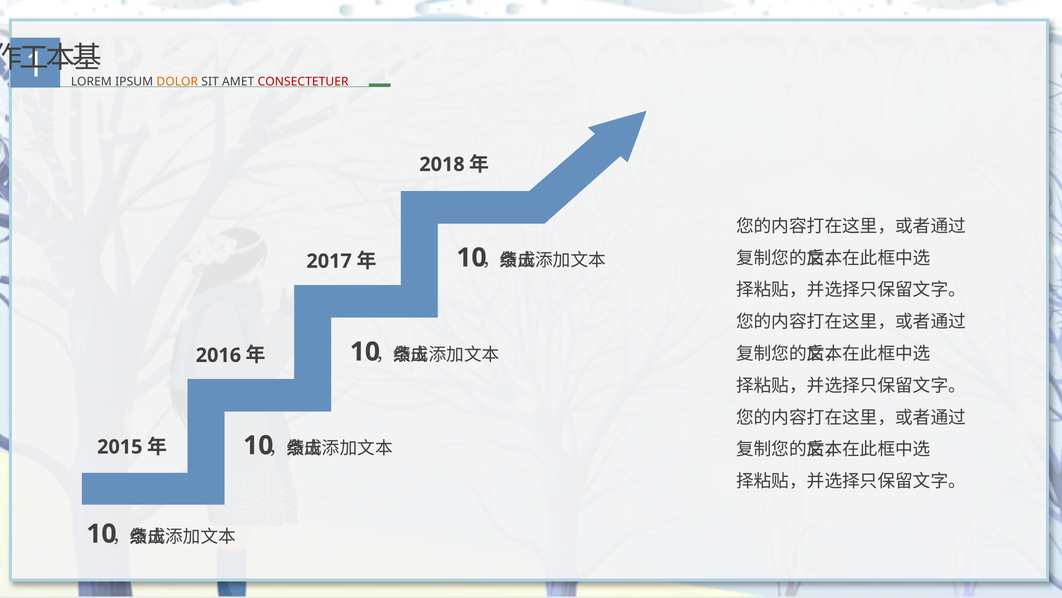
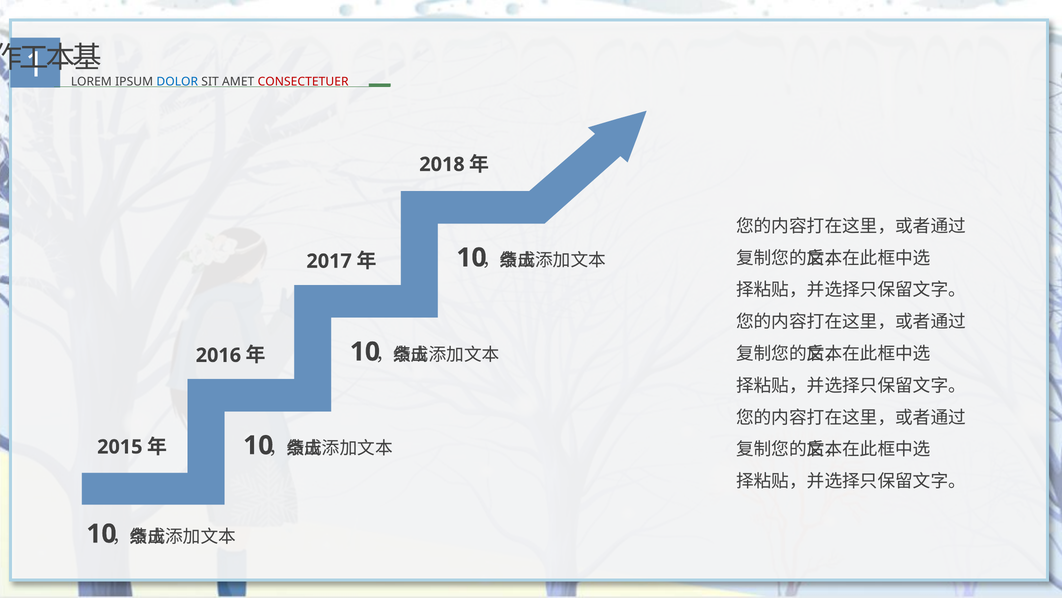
DOLOR colour: orange -> blue
